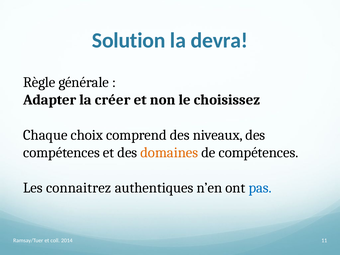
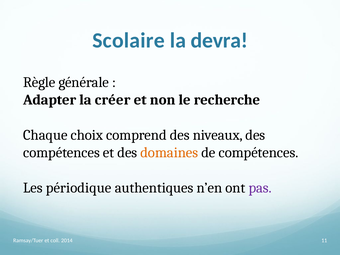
Solution: Solution -> Scolaire
choisissez: choisissez -> recherche
connaitrez: connaitrez -> périodique
pas colour: blue -> purple
